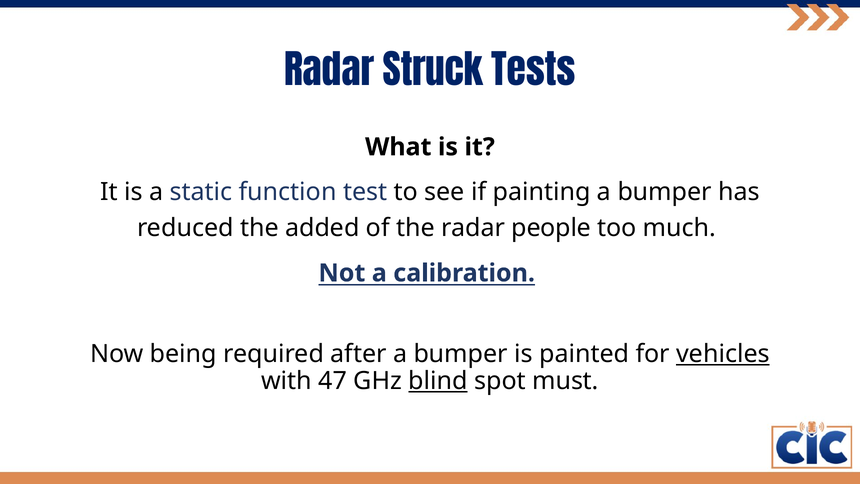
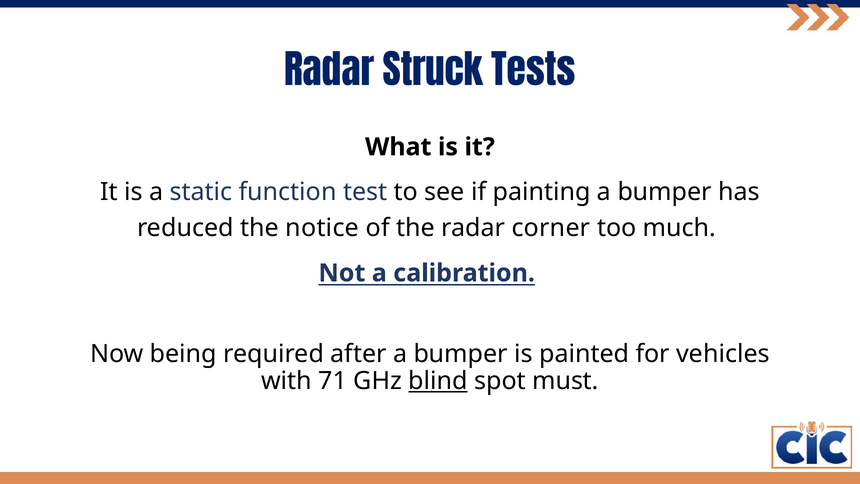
added: added -> notice
people: people -> corner
vehicles underline: present -> none
47: 47 -> 71
